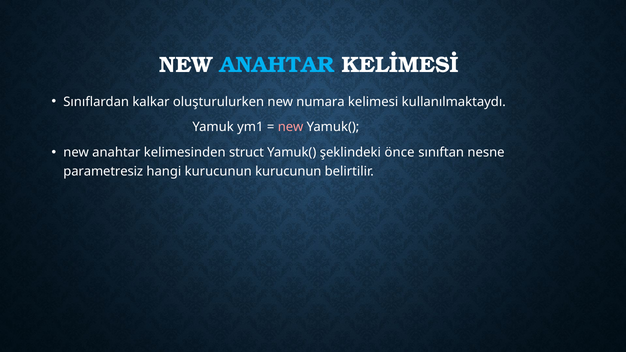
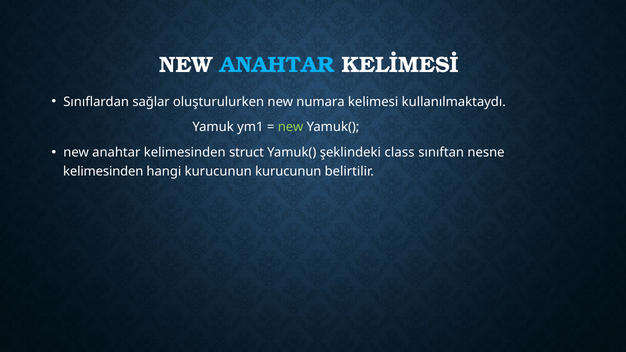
kalkar: kalkar -> sağlar
new at (291, 127) colour: pink -> light green
önce: önce -> class
parametresiz at (103, 171): parametresiz -> kelimesinden
